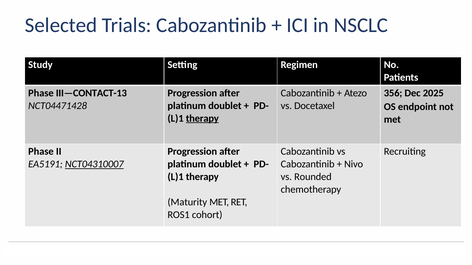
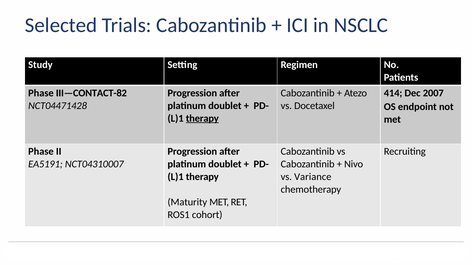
III—CONTACT-13: III—CONTACT-13 -> III—CONTACT-82
356: 356 -> 414
2025: 2025 -> 2007
NCT04310007 underline: present -> none
Rounded: Rounded -> Variance
